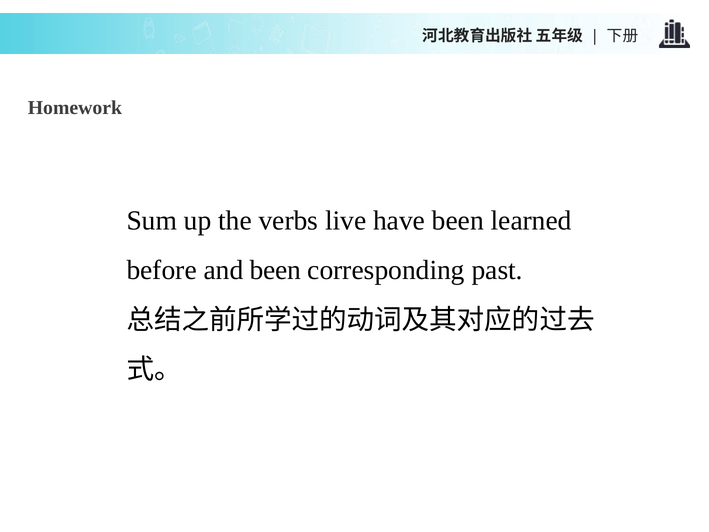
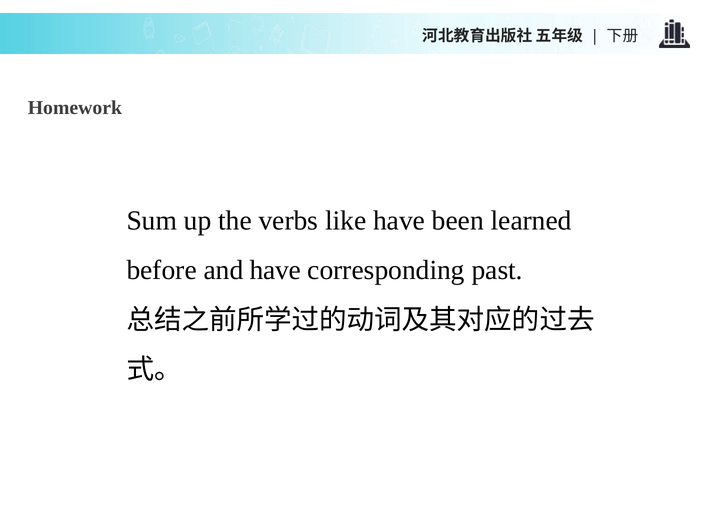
live: live -> like
and been: been -> have
